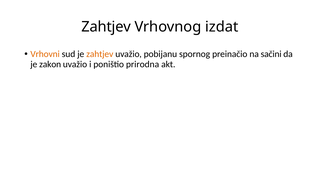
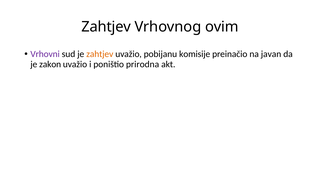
izdat: izdat -> ovim
Vrhovni colour: orange -> purple
spornog: spornog -> komisije
sačini: sačini -> javan
